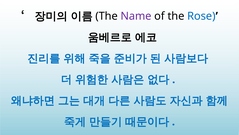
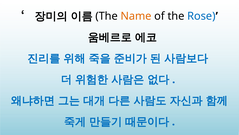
Name colour: purple -> orange
